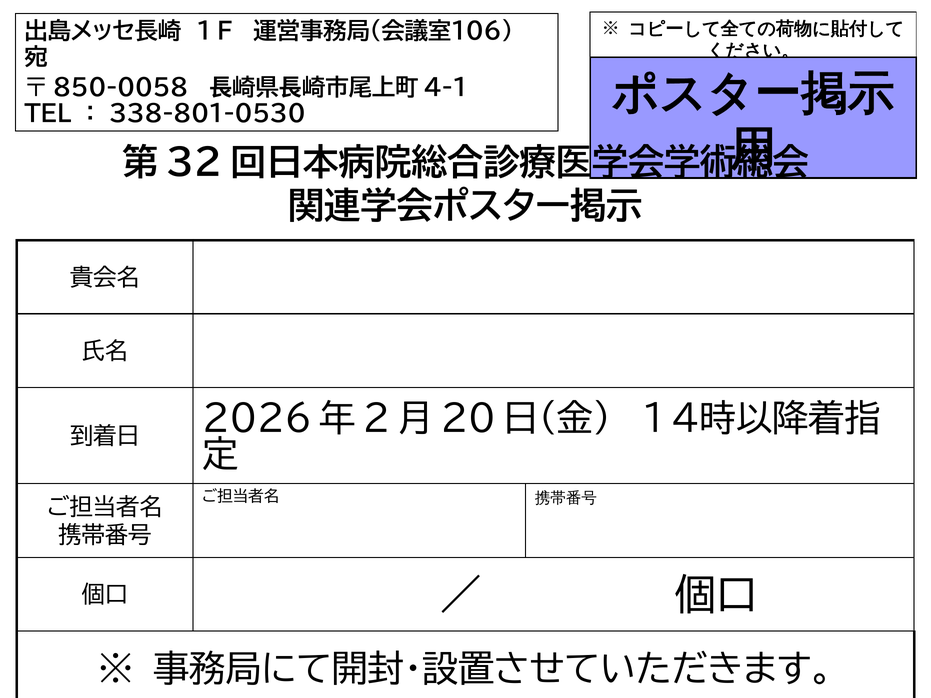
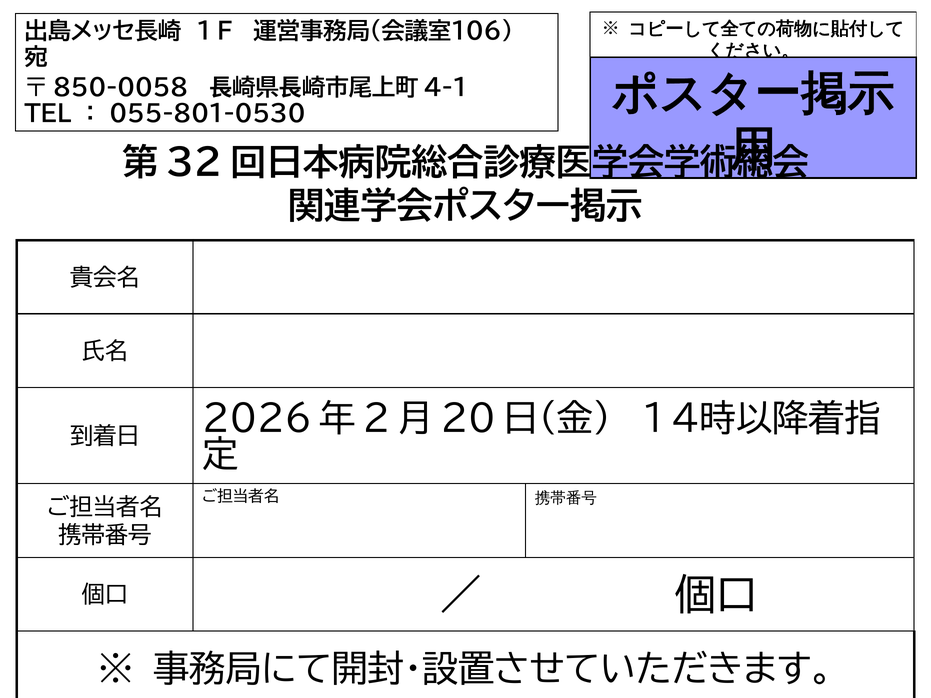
338-801-0530: 338-801-0530 -> 055-801-0530
